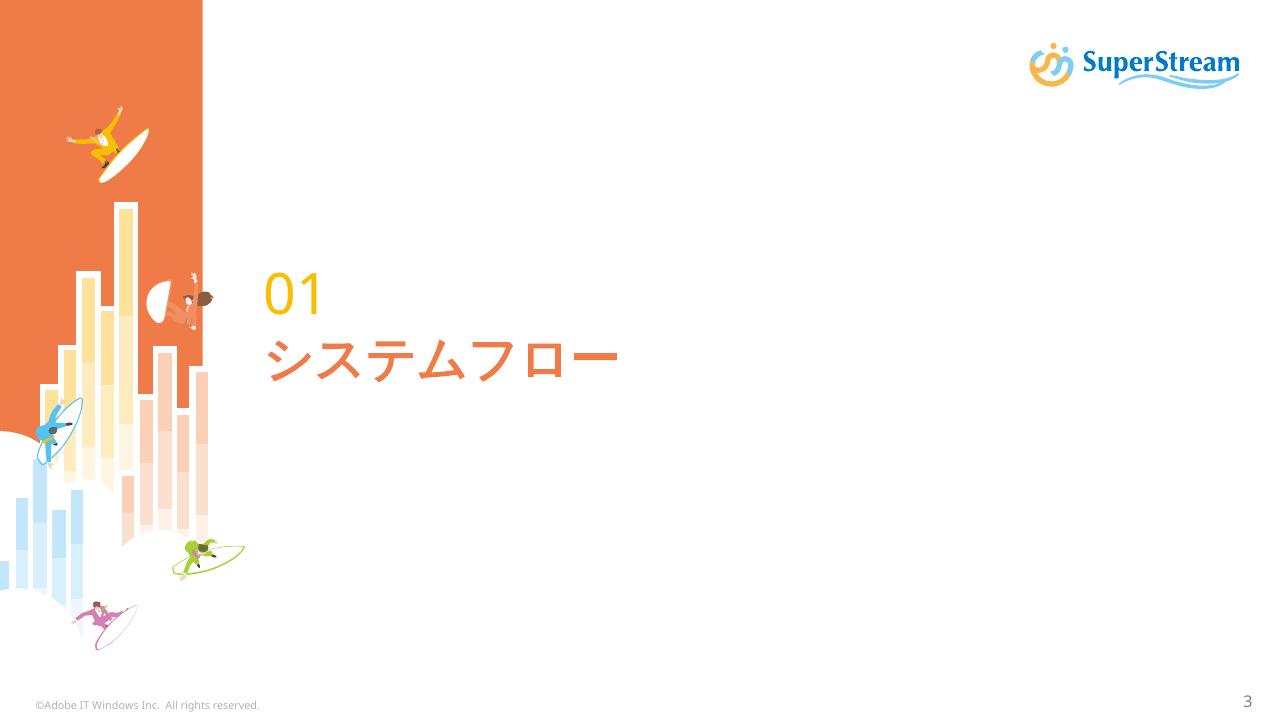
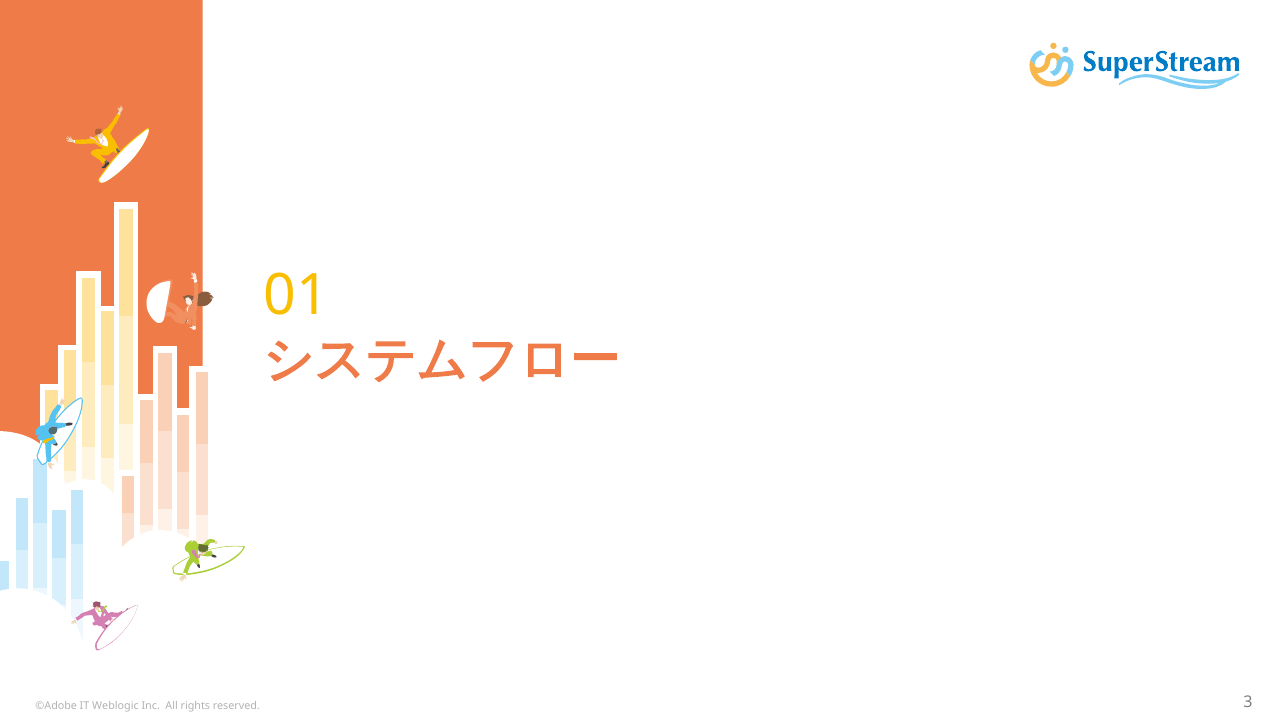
Windows: Windows -> Weblogic
